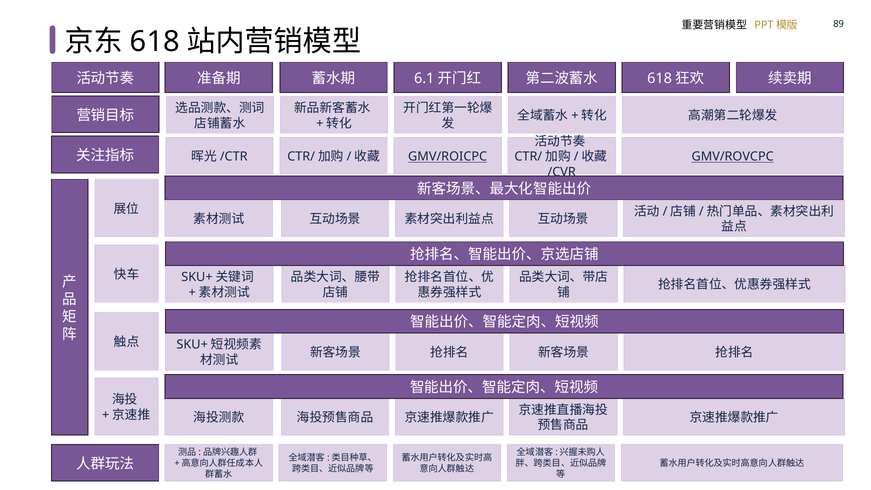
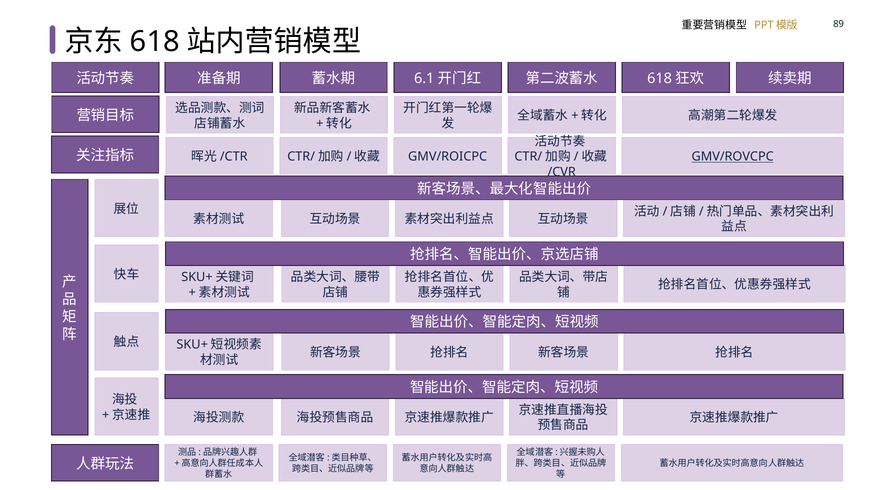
GMV/ROICPC underline: present -> none
